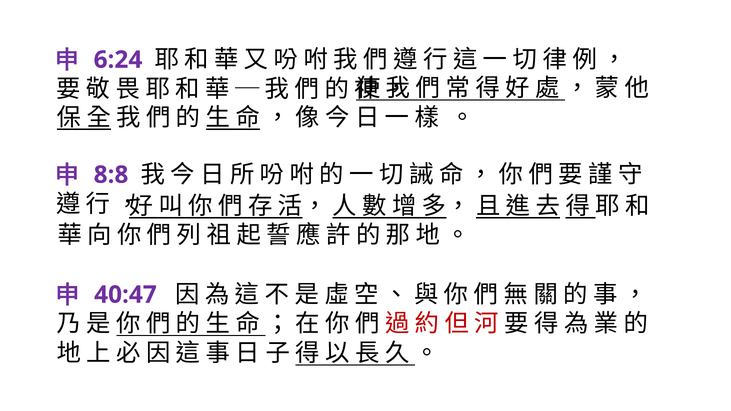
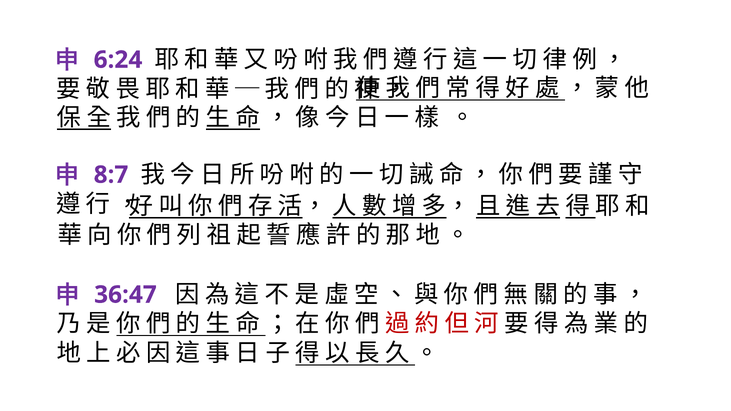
8:8: 8:8 -> 8:7
40:47: 40:47 -> 36:47
